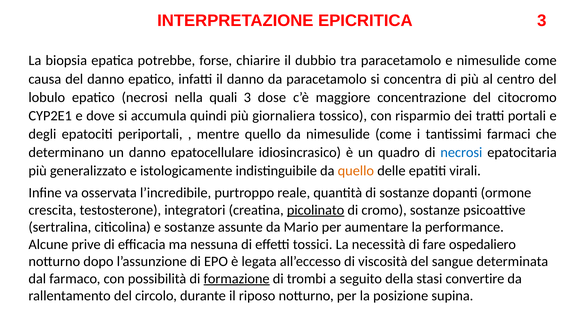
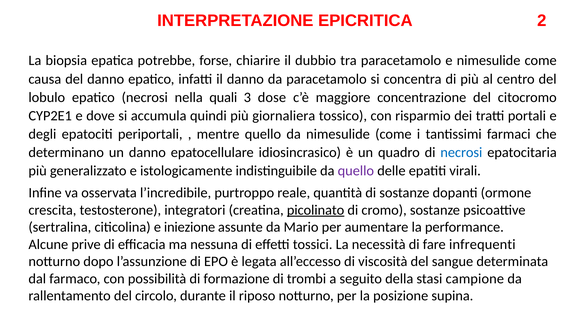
EPICRITICA 3: 3 -> 2
quello at (356, 171) colour: orange -> purple
e sostanze: sostanze -> iniezione
ospedaliero: ospedaliero -> infrequenti
formazione underline: present -> none
convertire: convertire -> campione
